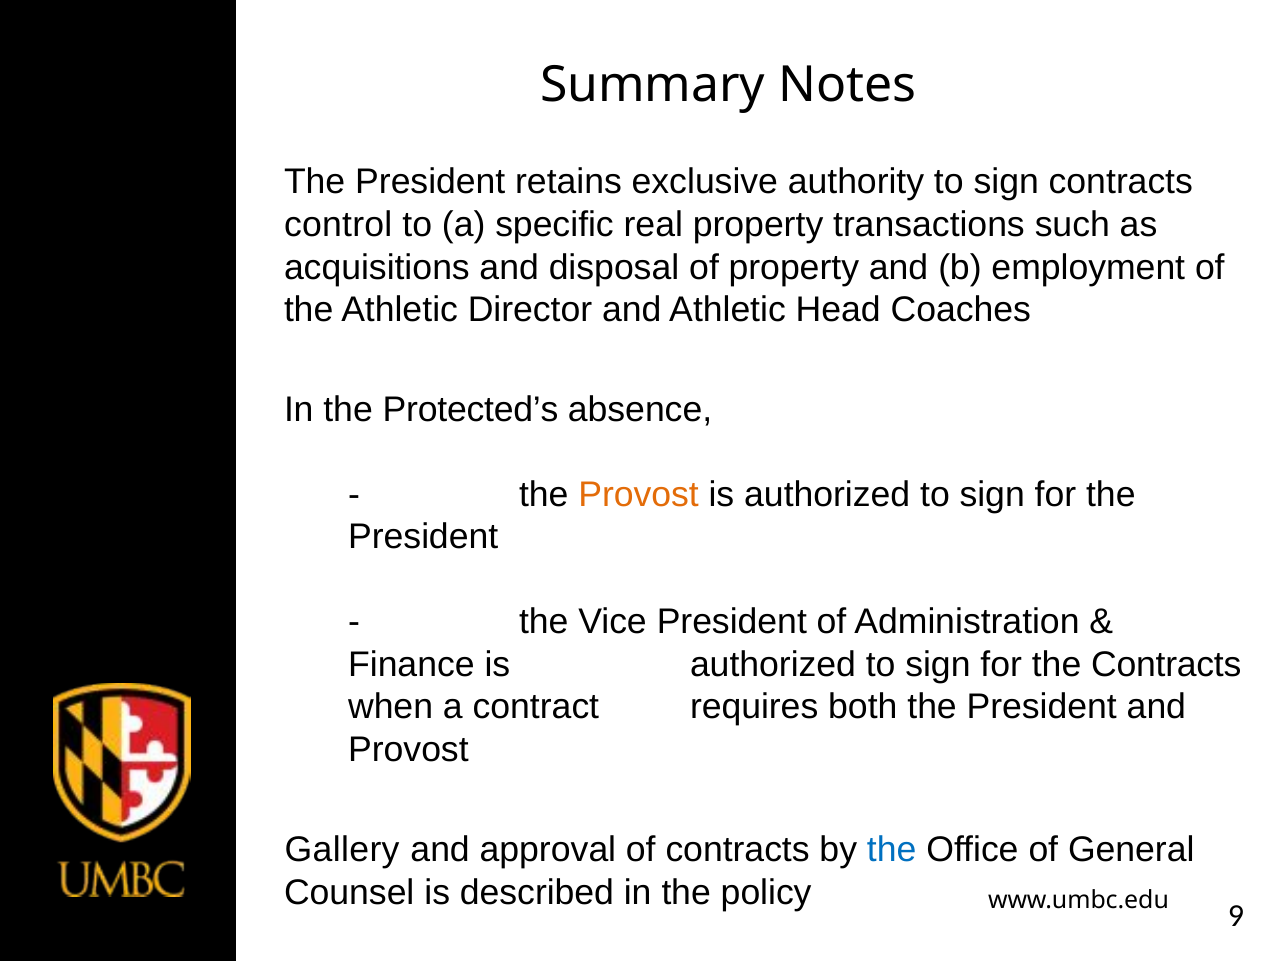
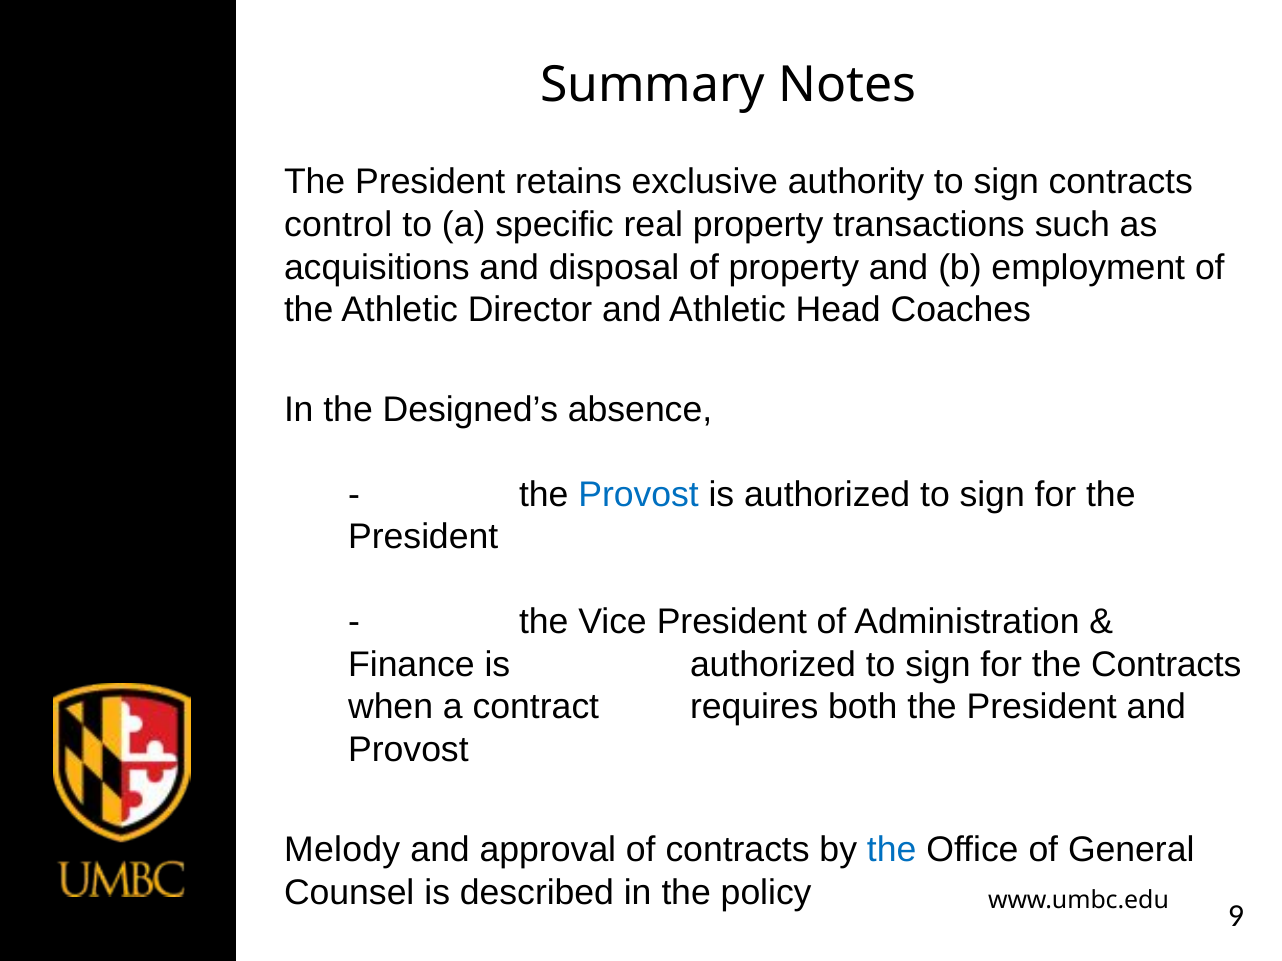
Protected’s: Protected’s -> Designed’s
Provost at (639, 495) colour: orange -> blue
Gallery: Gallery -> Melody
